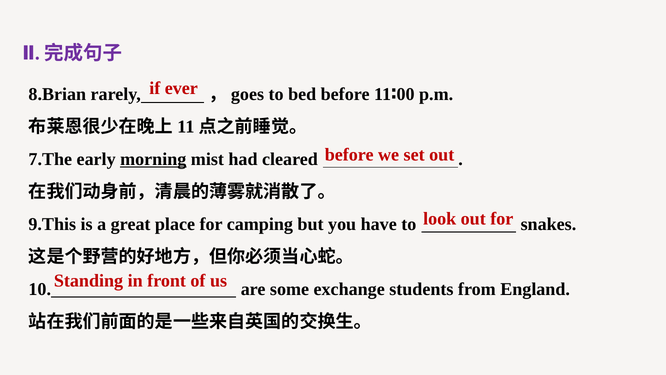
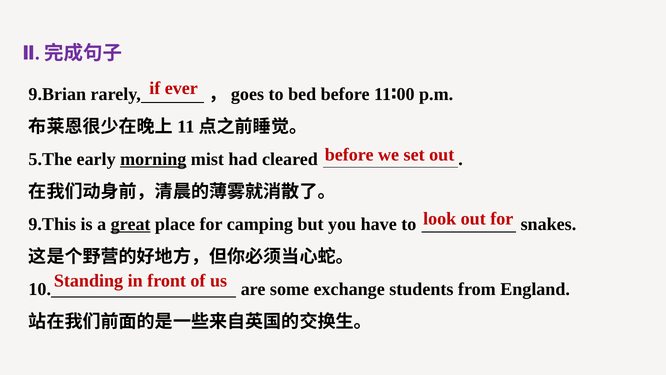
8.Brian: 8.Brian -> 9.Brian
7.The: 7.The -> 5.The
great underline: none -> present
